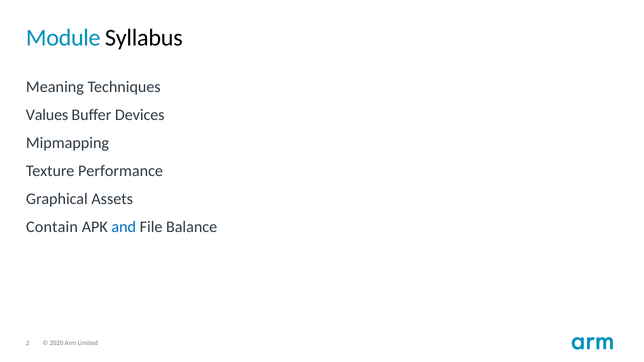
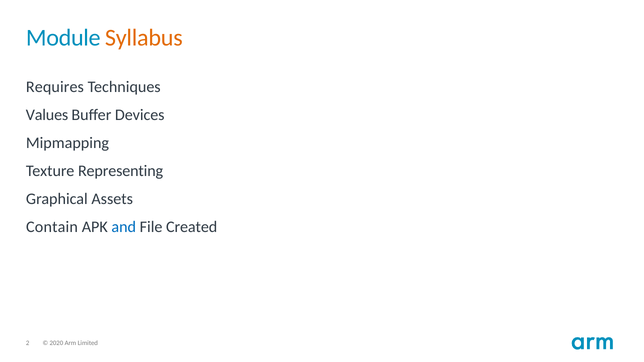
Syllabus colour: black -> orange
Meaning: Meaning -> Requires
Performance: Performance -> Representing
Balance: Balance -> Created
